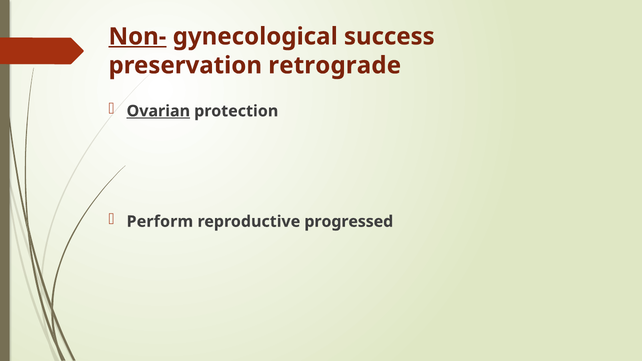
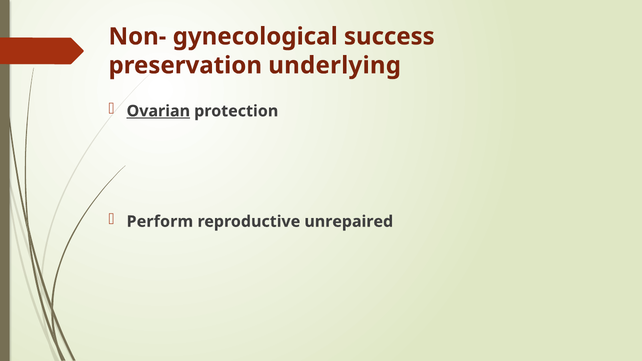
Non- underline: present -> none
retrograde: retrograde -> underlying
progressed: progressed -> unrepaired
